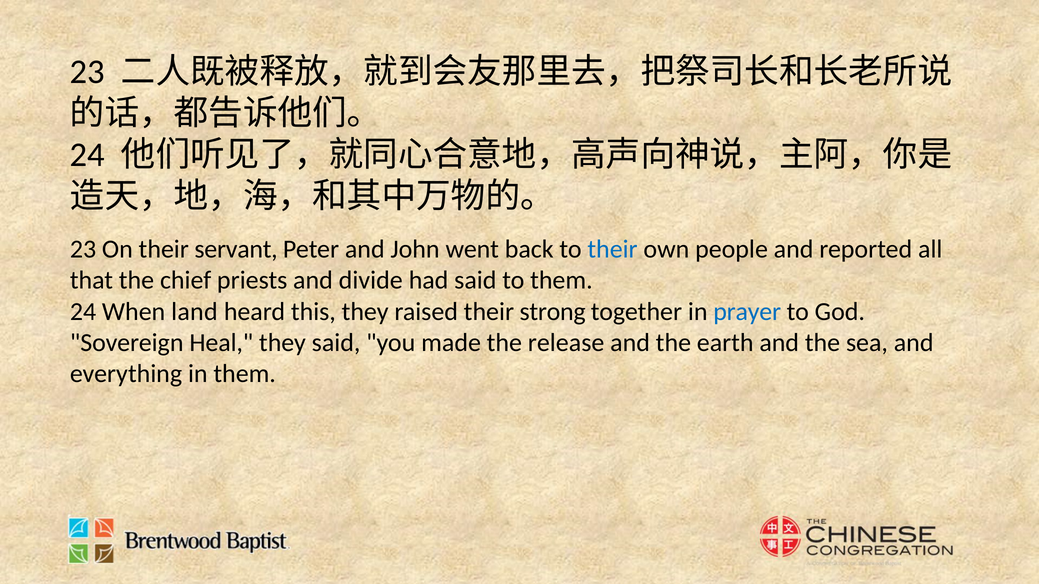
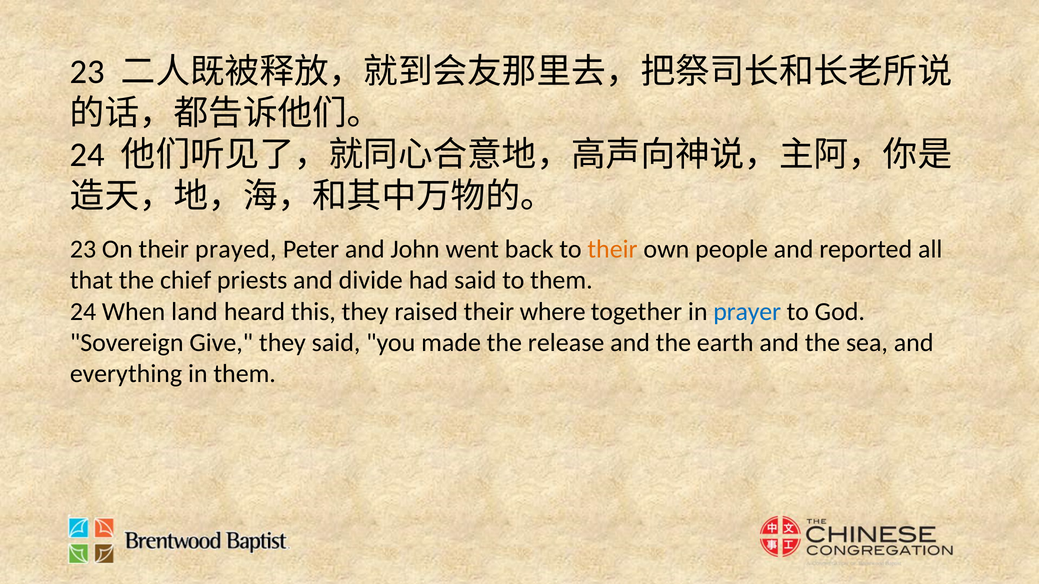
servant: servant -> prayed
their at (613, 249) colour: blue -> orange
strong: strong -> where
Heal: Heal -> Give
